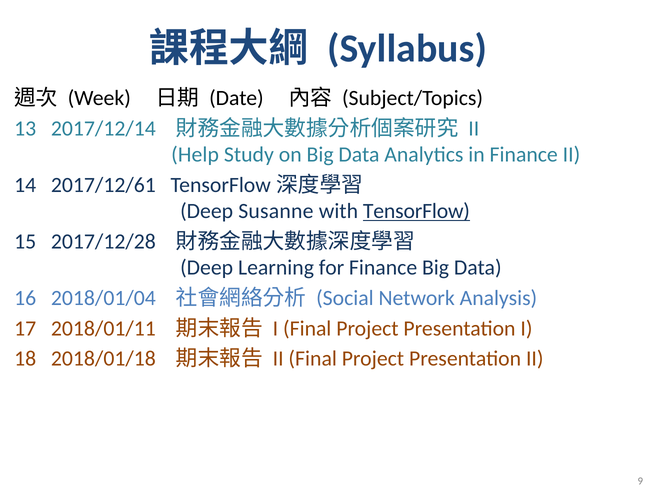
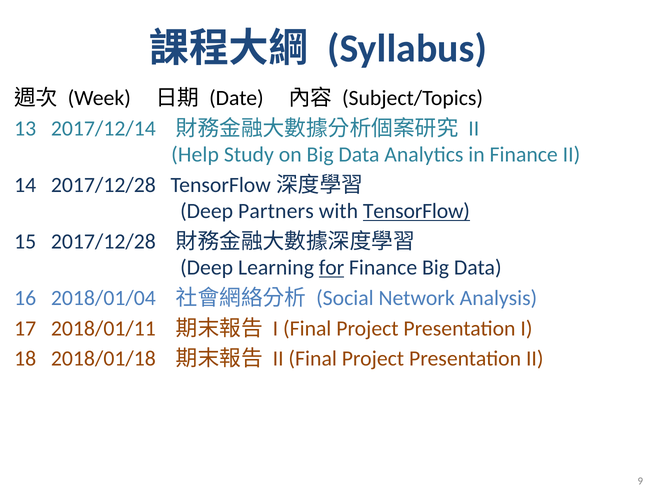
14 2017/12/61: 2017/12/61 -> 2017/12/28
Susanne: Susanne -> Partners
for underline: none -> present
